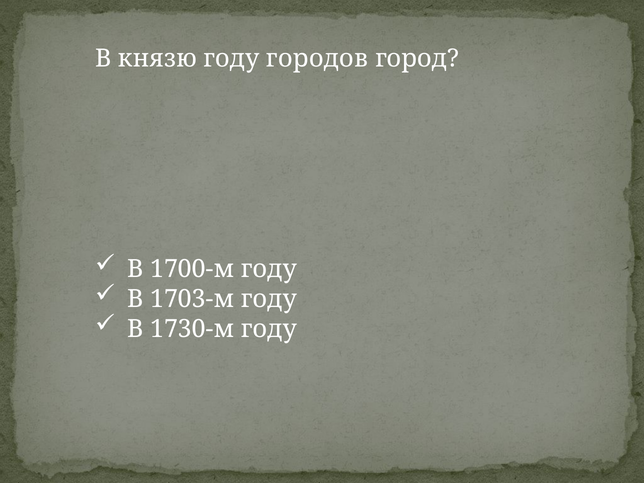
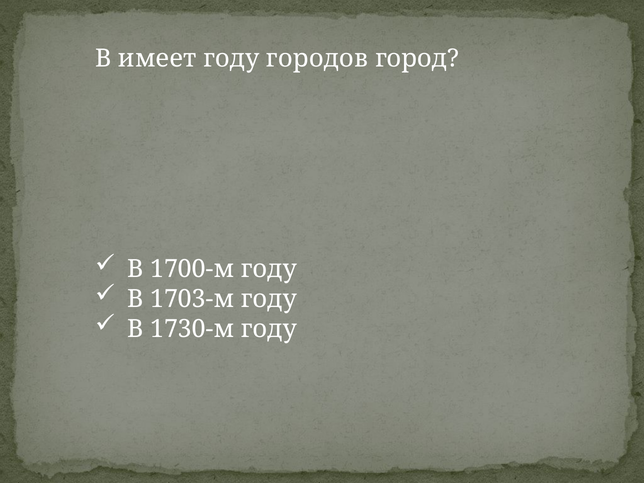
князю: князю -> имеет
